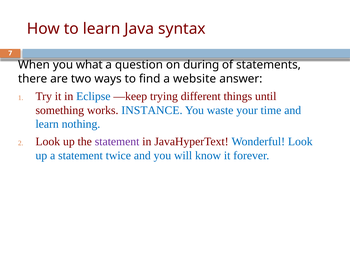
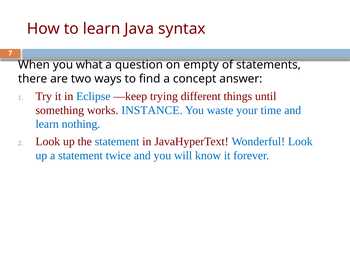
during: during -> empty
website: website -> concept
statement at (117, 142) colour: purple -> blue
